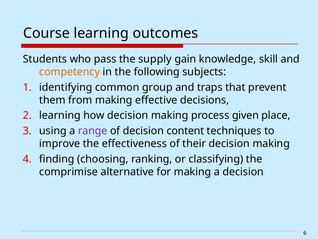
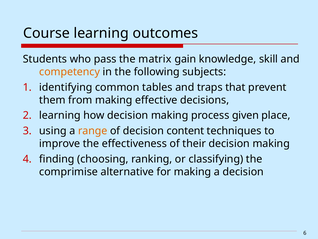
supply: supply -> matrix
group: group -> tables
range colour: purple -> orange
